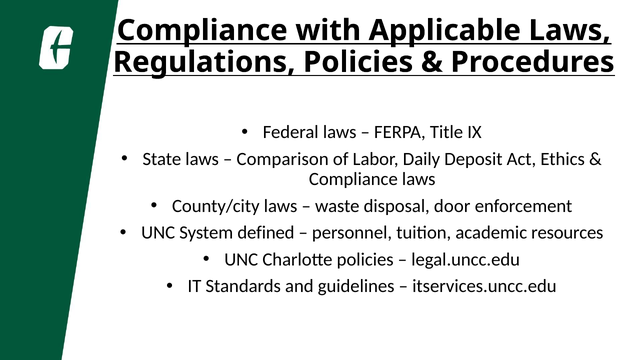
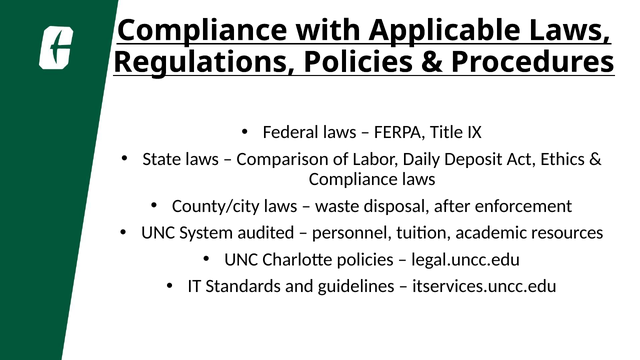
door: door -> after
defined: defined -> audited
